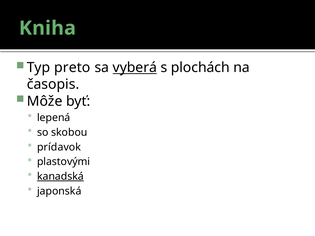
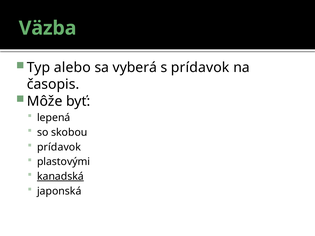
Kniha: Kniha -> Väzba
preto: preto -> alebo
vyberá underline: present -> none
s plochách: plochách -> prídavok
